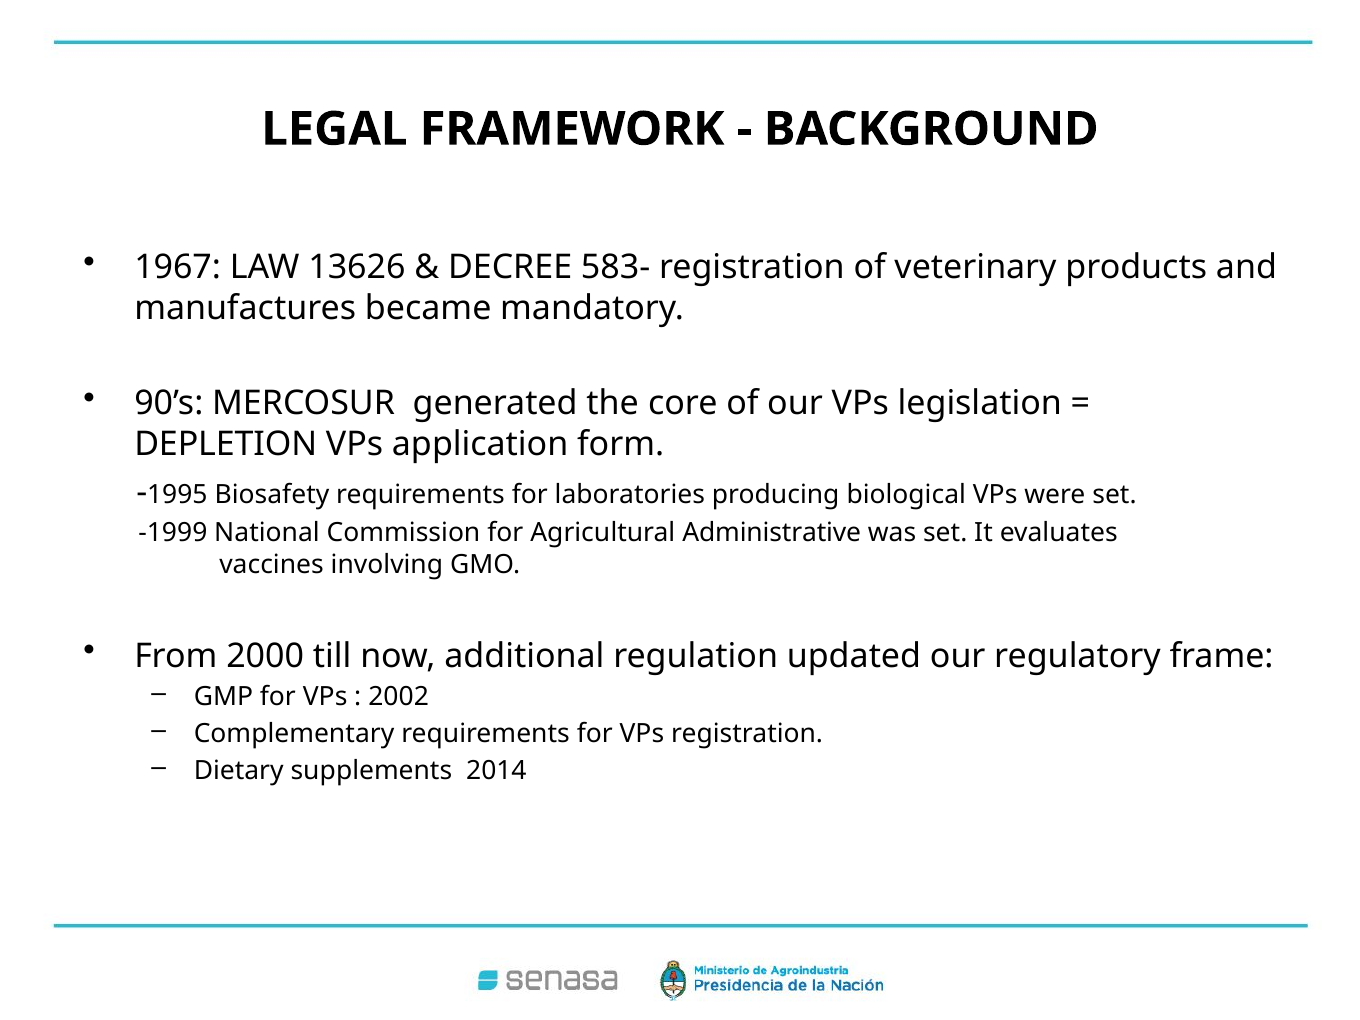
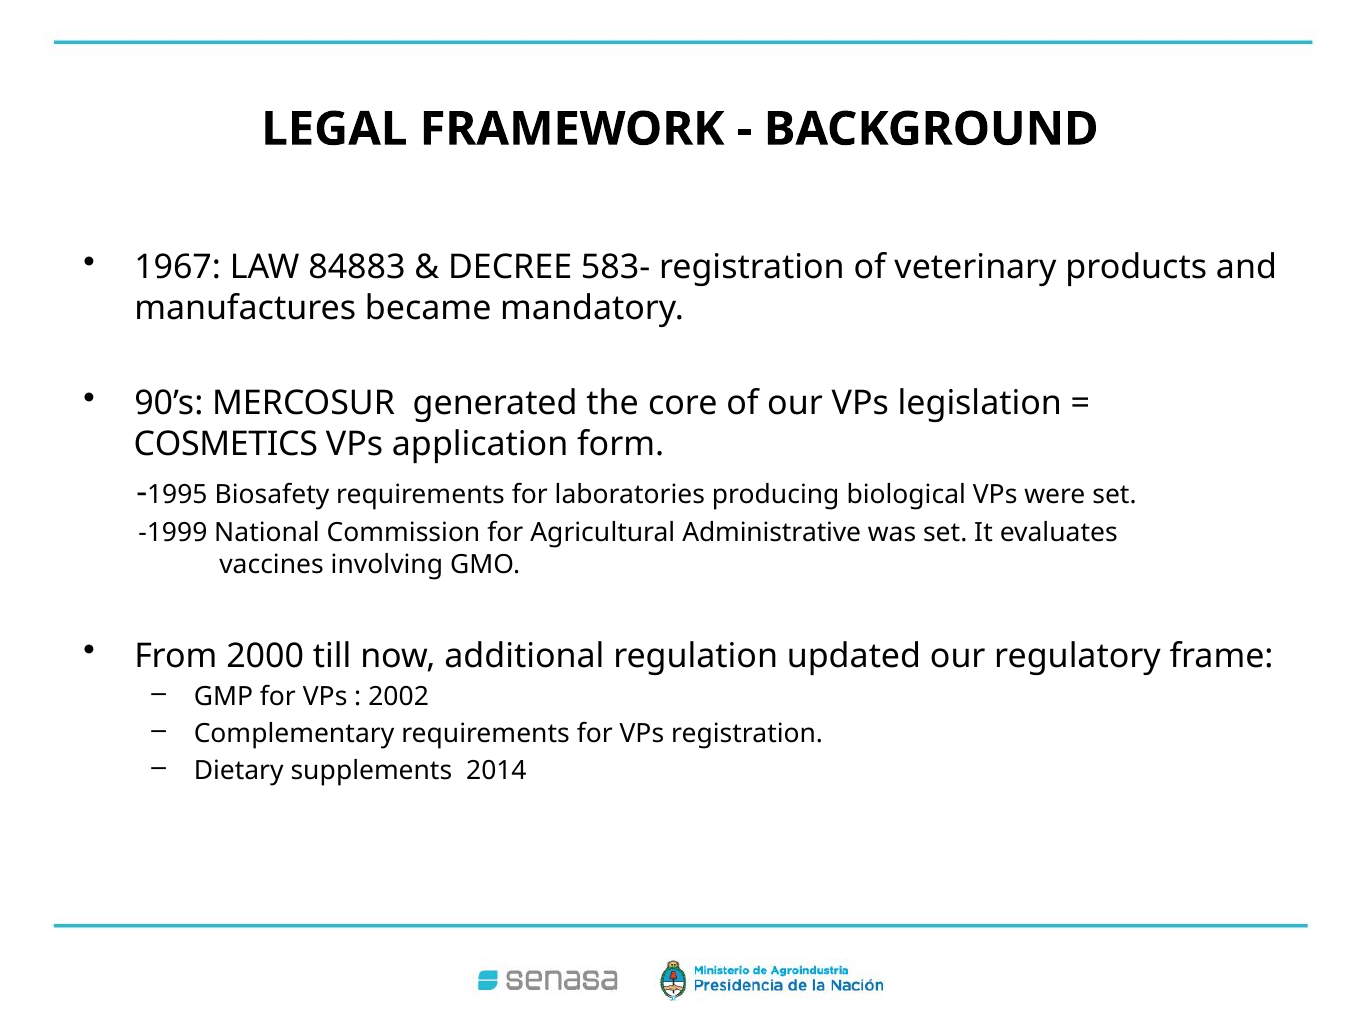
13626: 13626 -> 84883
DEPLETION: DEPLETION -> COSMETICS
